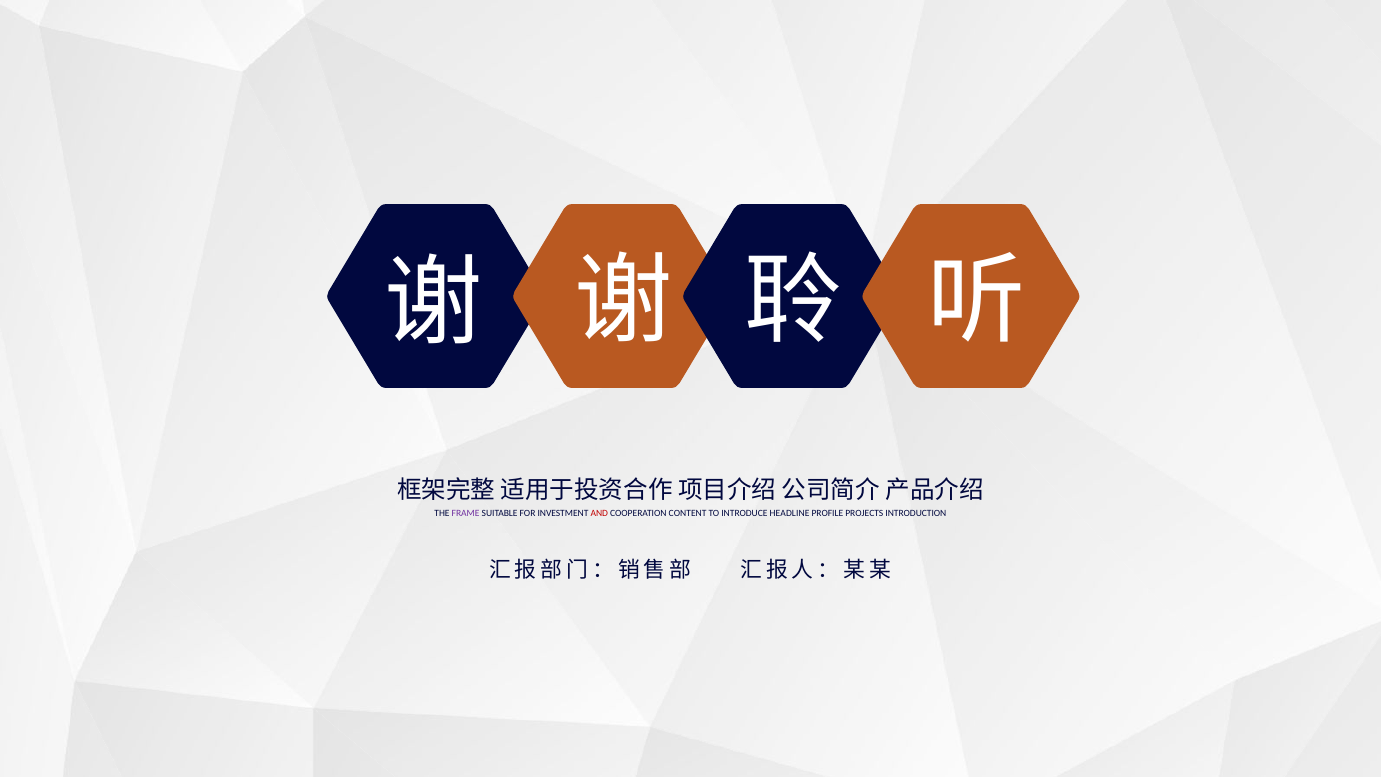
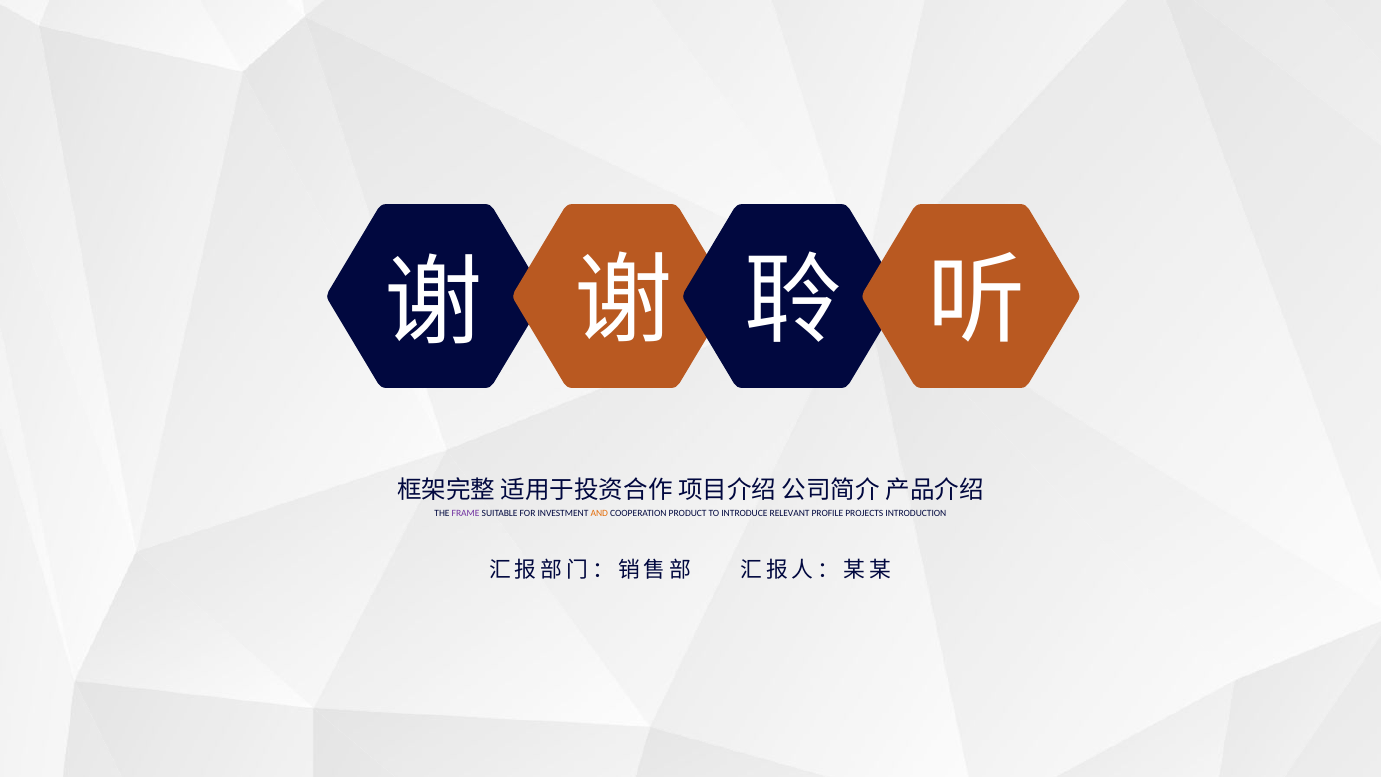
AND colour: red -> orange
CONTENT: CONTENT -> PRODUCT
HEADLINE: HEADLINE -> RELEVANT
